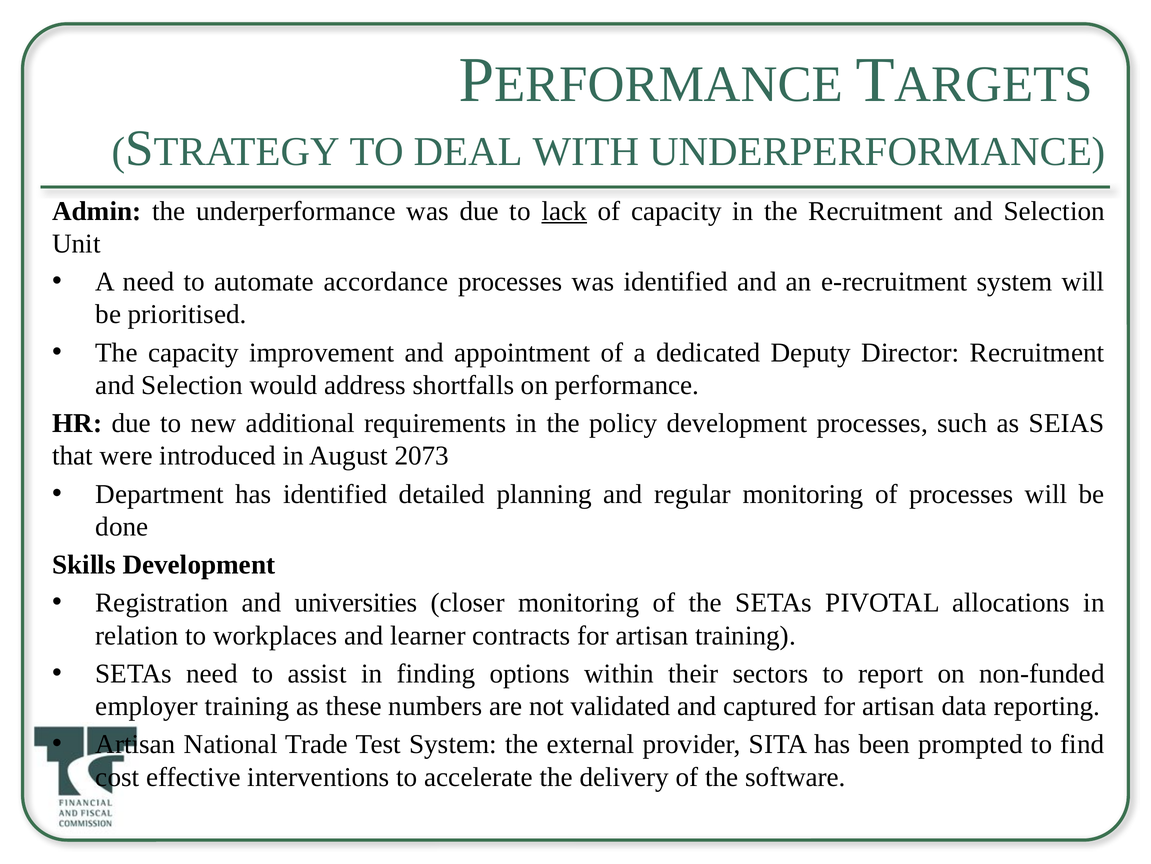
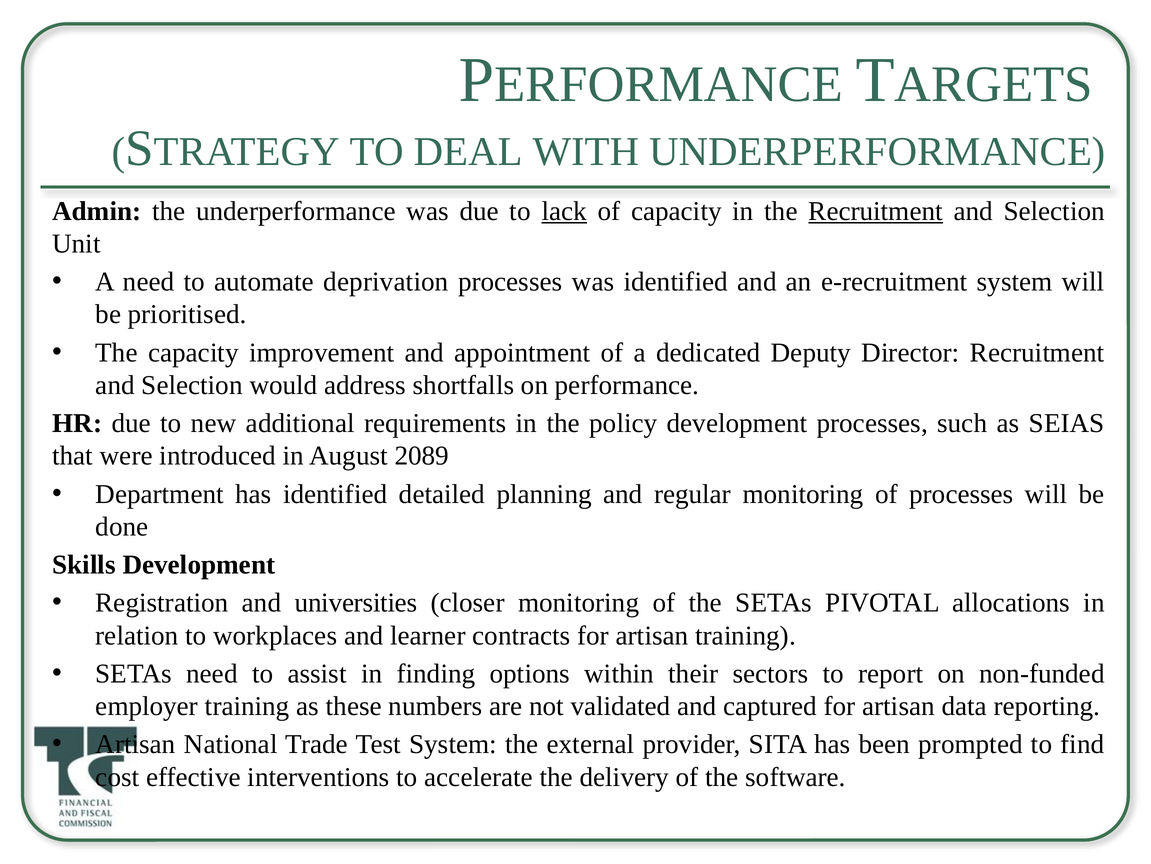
Recruitment at (876, 211) underline: none -> present
accordance: accordance -> deprivation
2073: 2073 -> 2089
